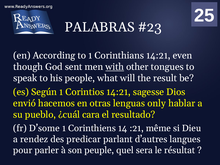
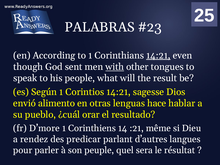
14:21 at (158, 55) underline: none -> present
hacemos: hacemos -> alimento
only: only -> hace
cara: cara -> orar
D’some: D’some -> D’more
